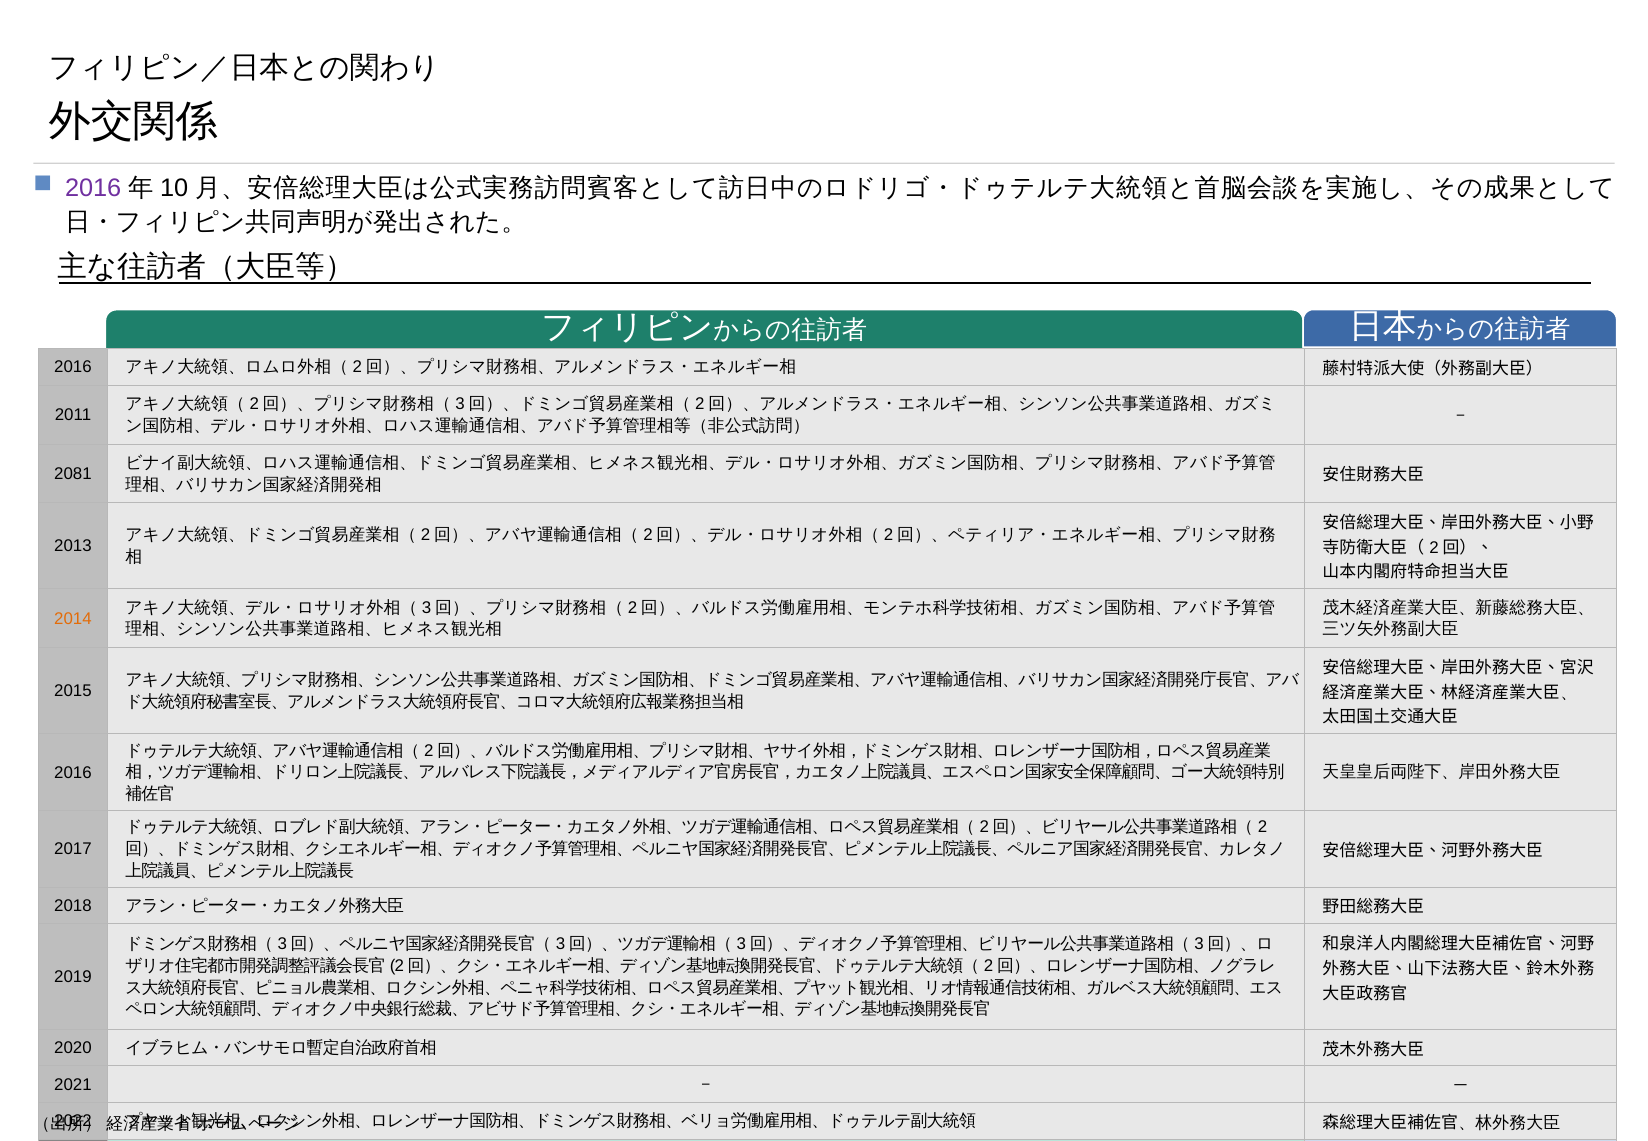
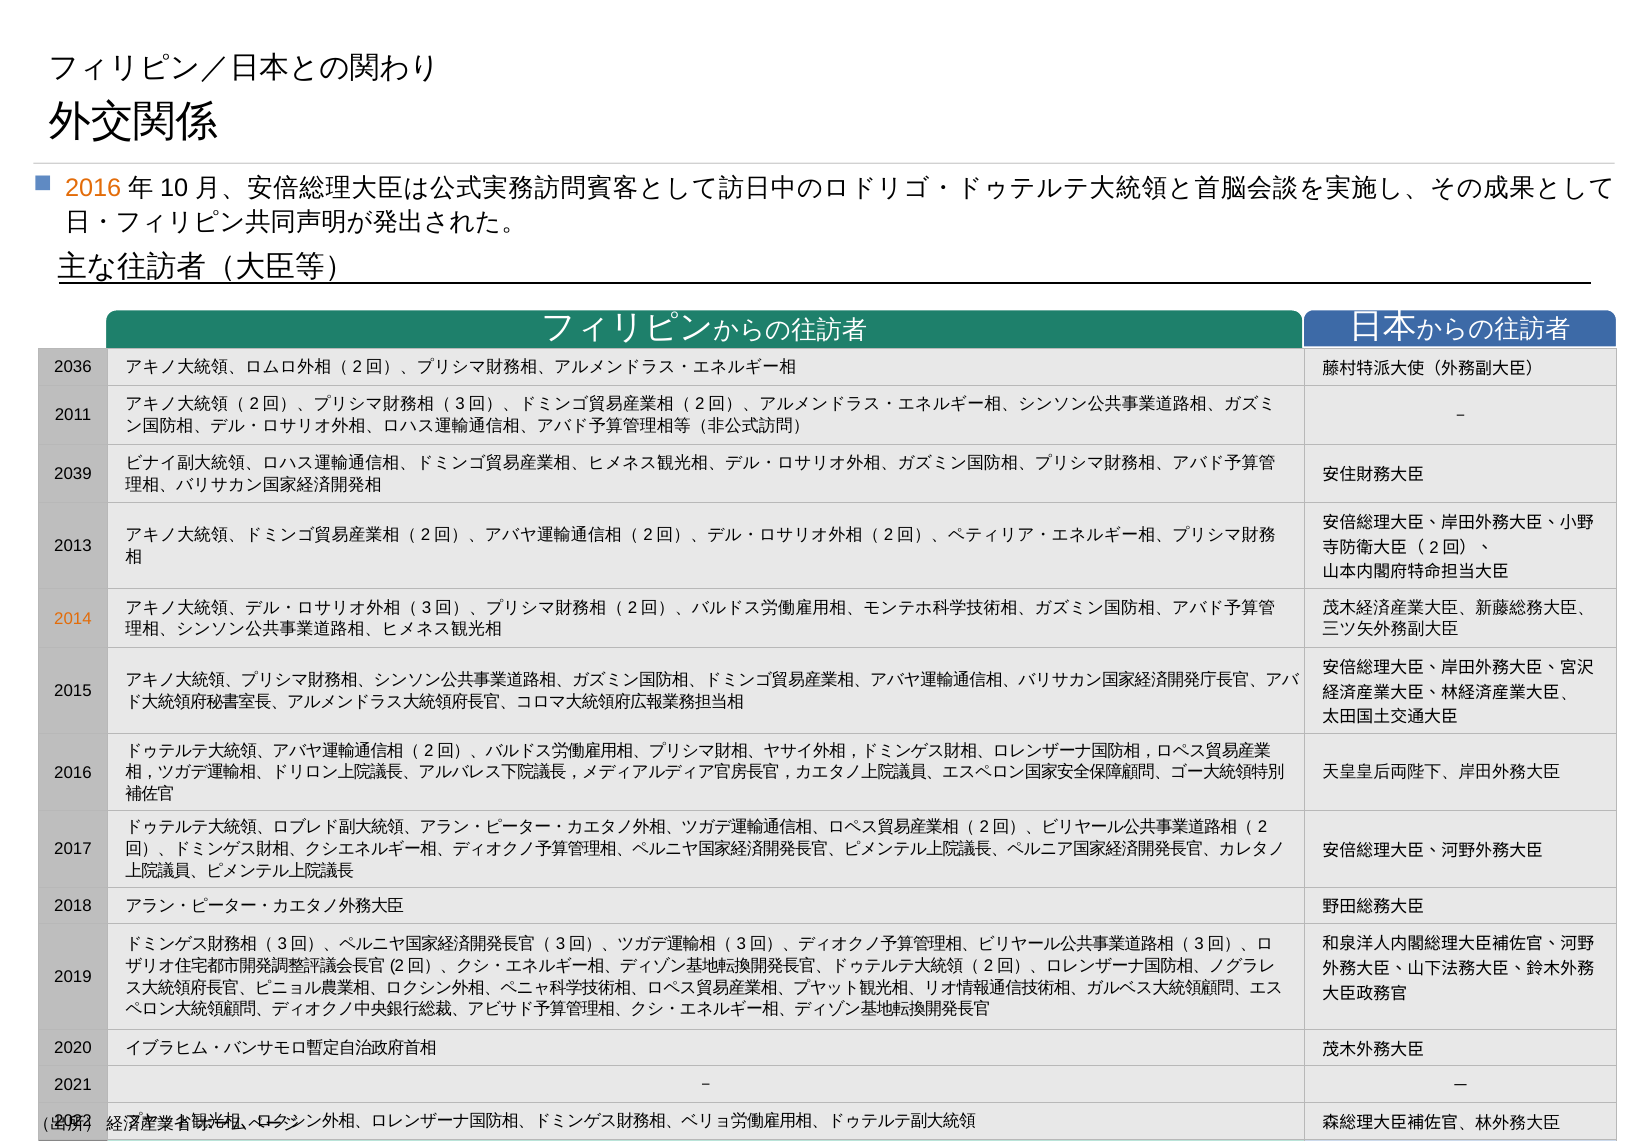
2016 at (93, 188) colour: purple -> orange
2016 at (73, 367): 2016 -> 2036
2081: 2081 -> 2039
